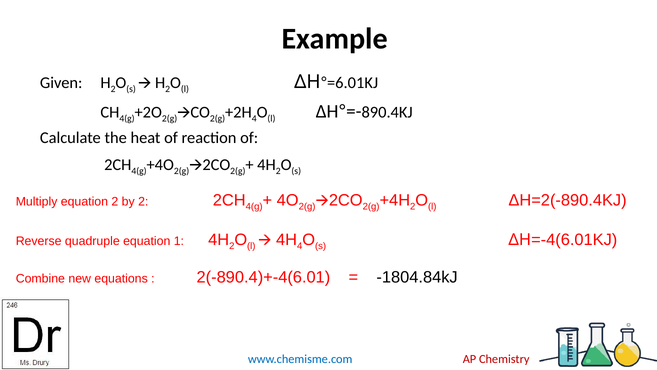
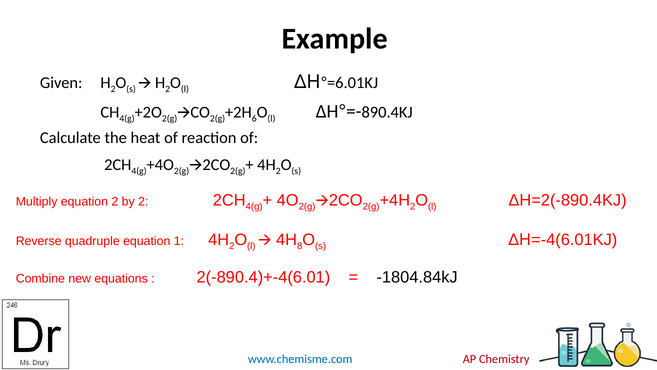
4 at (254, 119): 4 -> 6
4 at (300, 246): 4 -> 8
